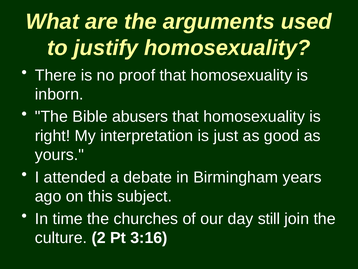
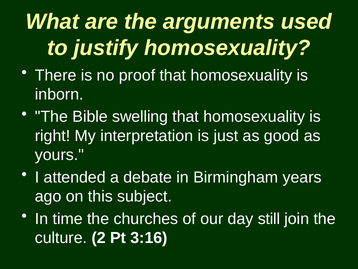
abusers: abusers -> swelling
